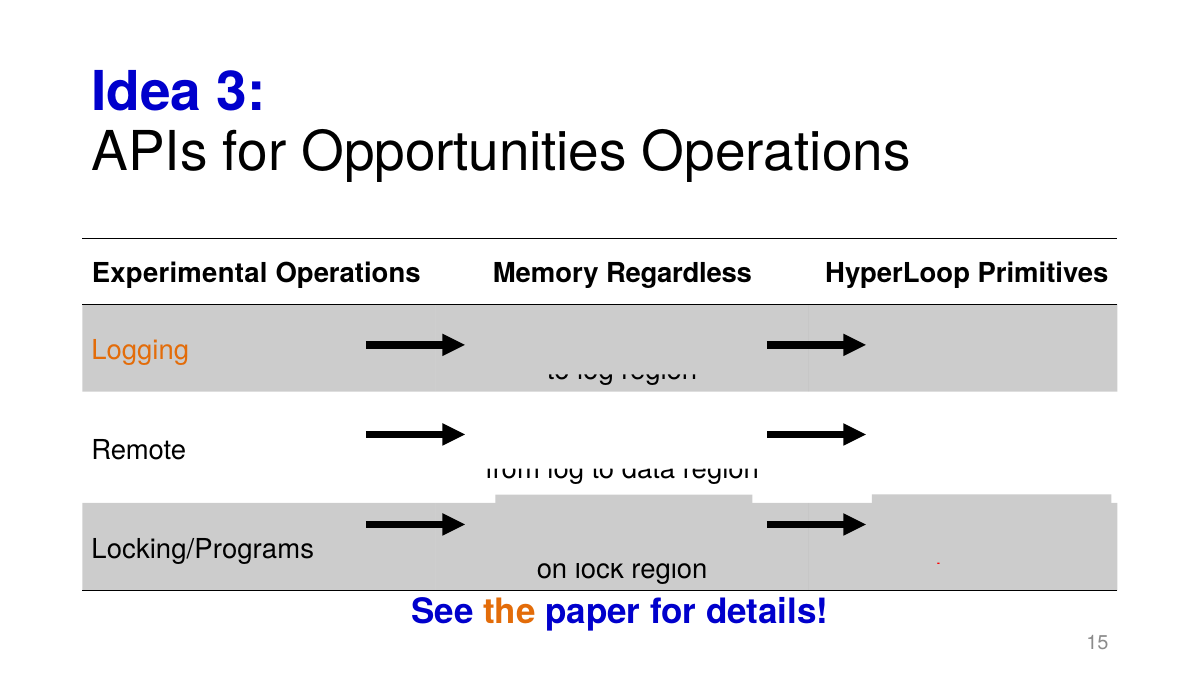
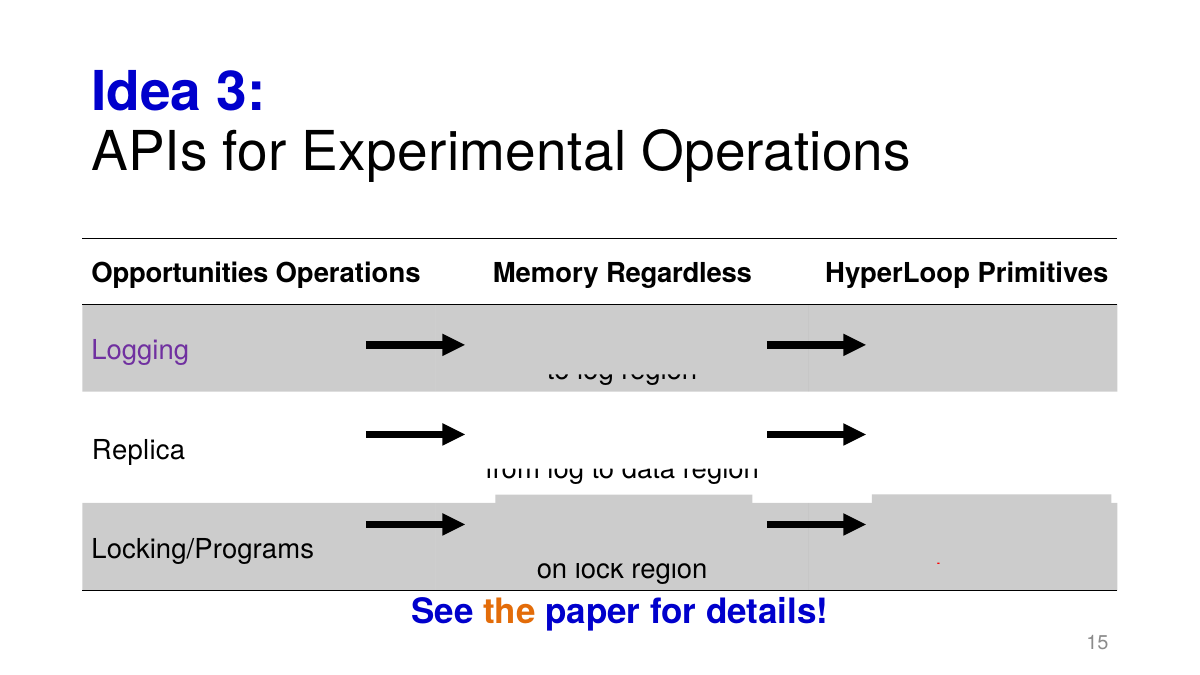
Opportunities: Opportunities -> Experimental
Experimental: Experimental -> Opportunities
Logging colour: orange -> purple
Remote: Remote -> Replica
